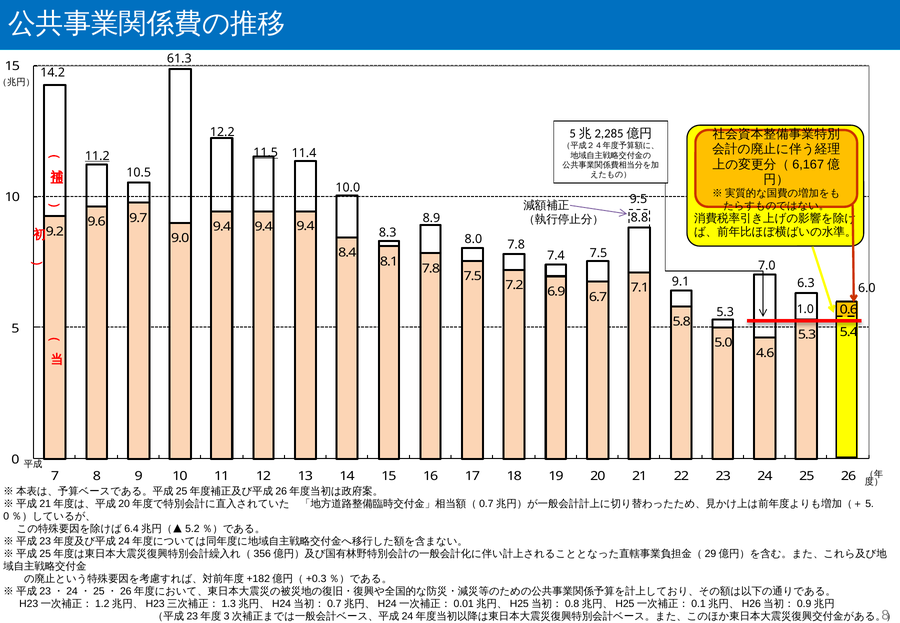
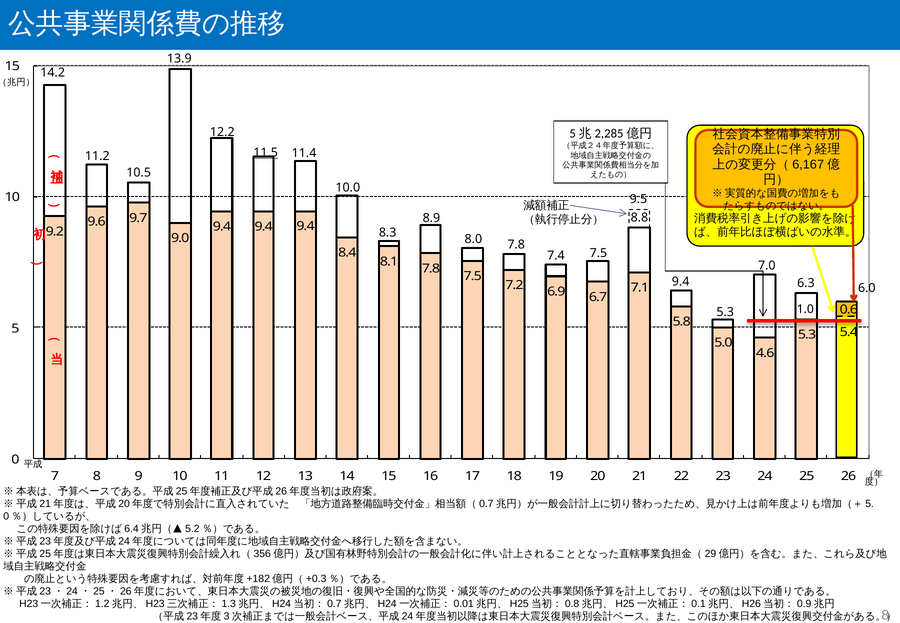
61.3: 61.3 -> 13.9
11.2 underline: present -> none
9.1 at (681, 282): 9.1 -> 9.4
